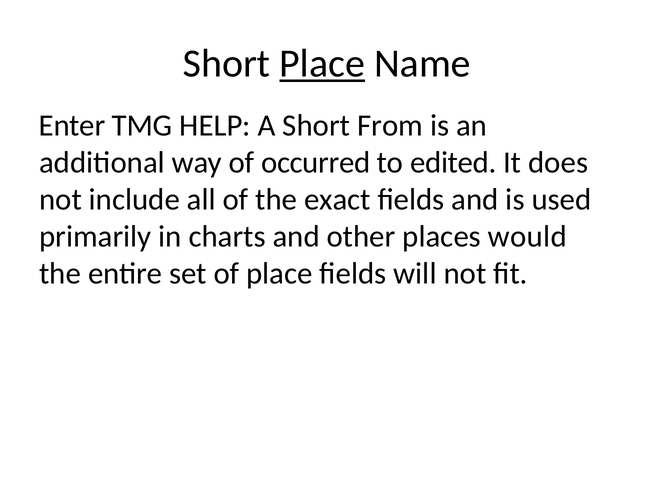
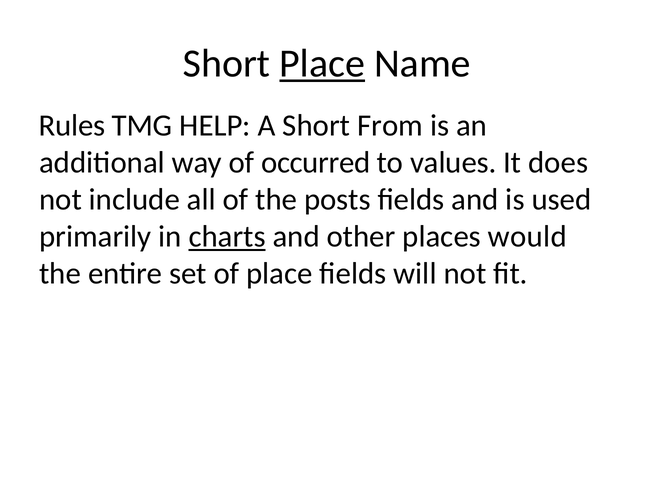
Enter: Enter -> Rules
edited: edited -> values
exact: exact -> posts
charts underline: none -> present
